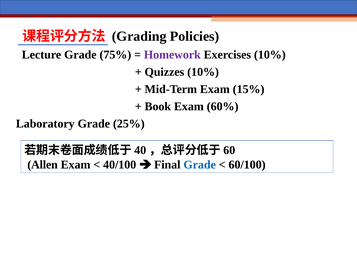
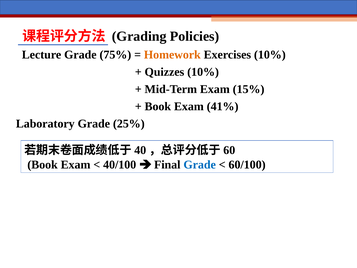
Homework colour: purple -> orange
60%: 60% -> 41%
Allen at (43, 164): Allen -> Book
